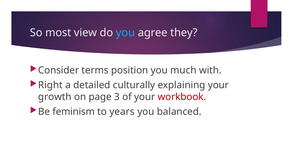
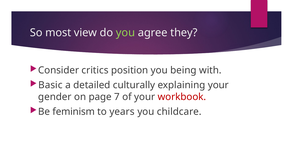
you at (126, 33) colour: light blue -> light green
terms: terms -> critics
much: much -> being
Right: Right -> Basic
growth: growth -> gender
3: 3 -> 7
balanced: balanced -> childcare
